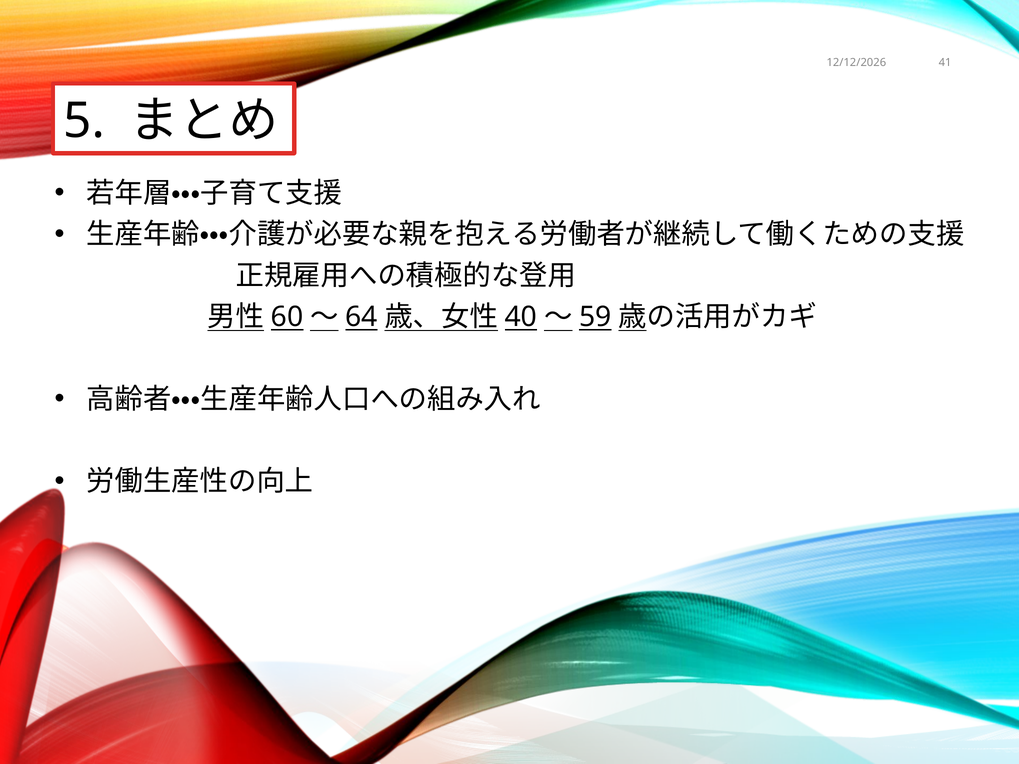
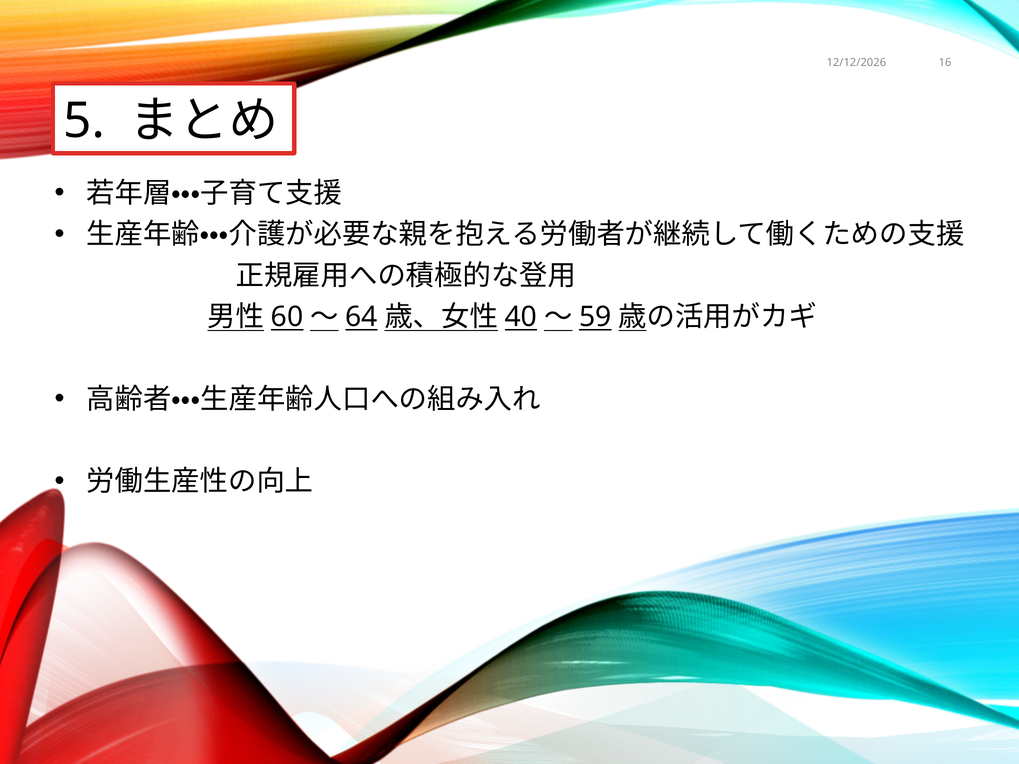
41: 41 -> 16
